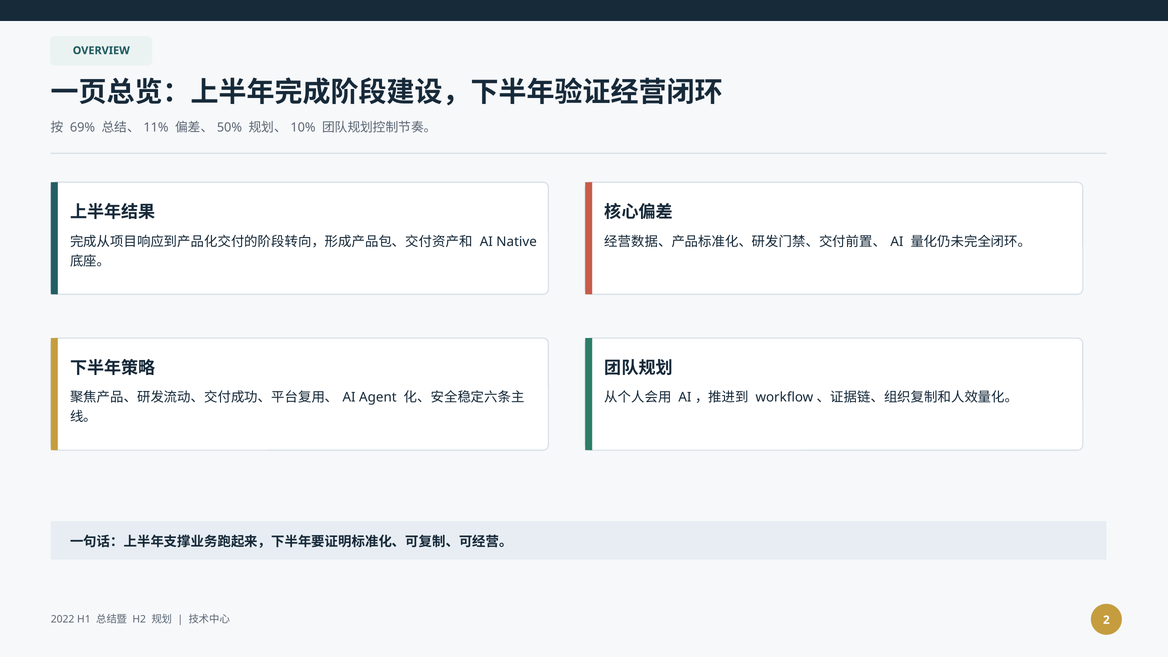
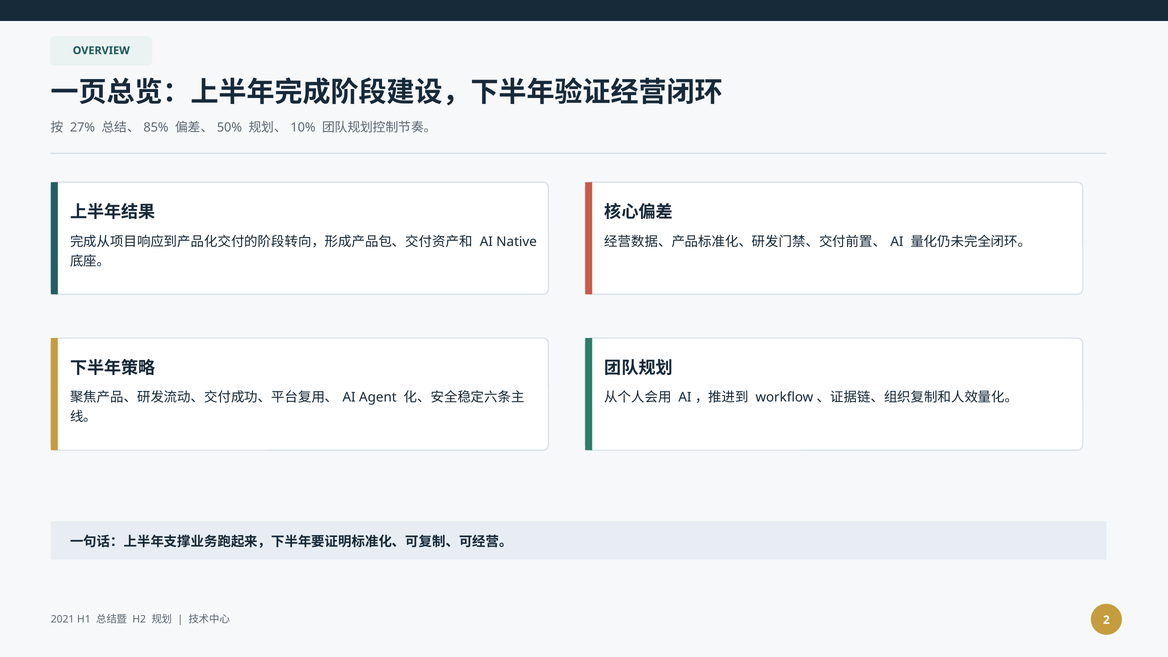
69%: 69% -> 27%
11%: 11% -> 85%
2022: 2022 -> 2021
